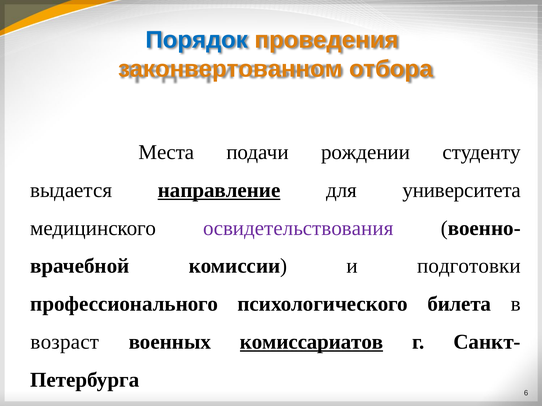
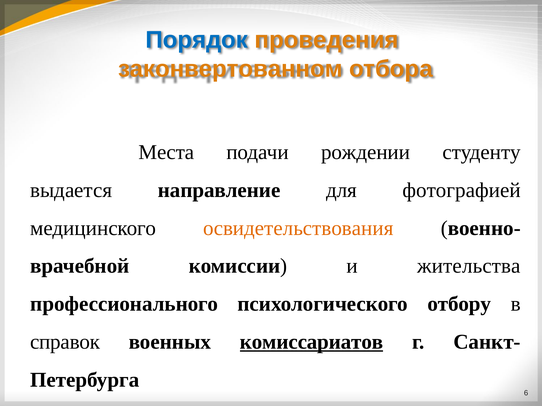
направление underline: present -> none
университета: университета -> фотографией
освидетельствования colour: purple -> orange
подготовки: подготовки -> жительства
билета: билета -> отбору
возраст: возраст -> справок
